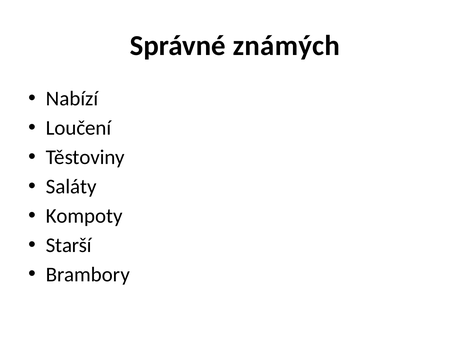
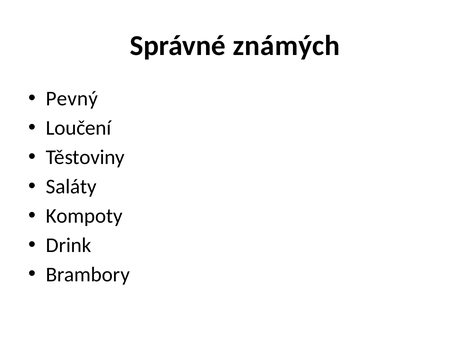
Nabízí: Nabízí -> Pevný
Starší: Starší -> Drink
